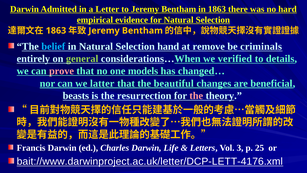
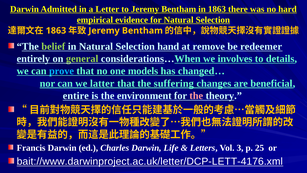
belief colour: light blue -> light green
criminals: criminals -> redeemer
verified: verified -> involves
prove colour: pink -> light blue
beautiful: beautiful -> suffering
beasts: beasts -> entire
resurrection: resurrection -> environment
